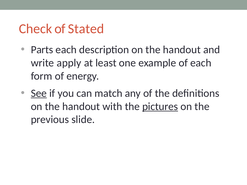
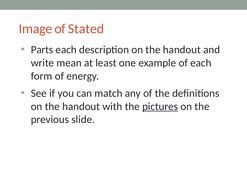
Check: Check -> Image
apply: apply -> mean
See underline: present -> none
